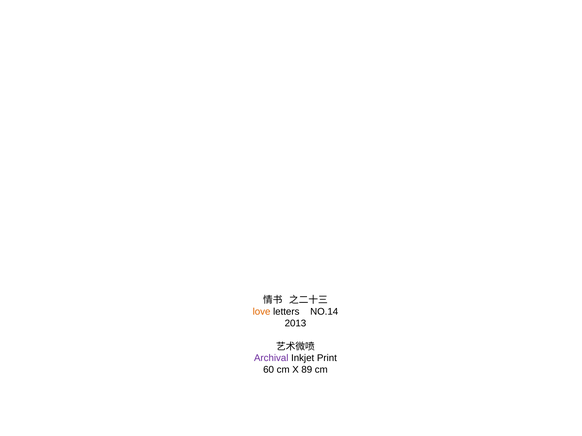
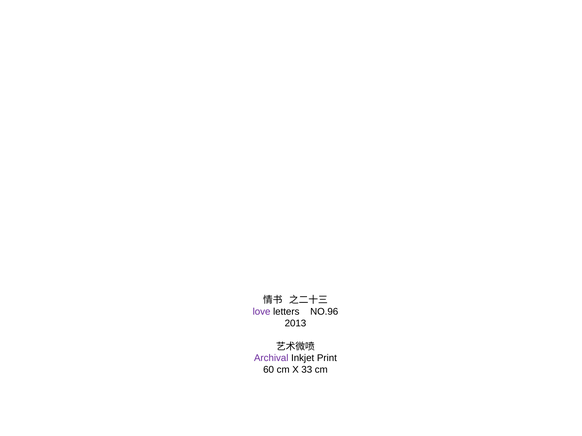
love colour: orange -> purple
NO.14: NO.14 -> NO.96
89: 89 -> 33
